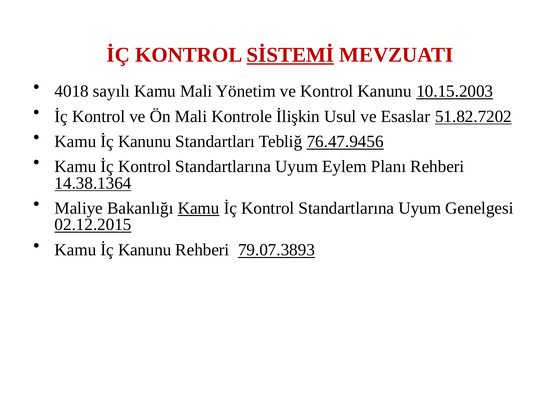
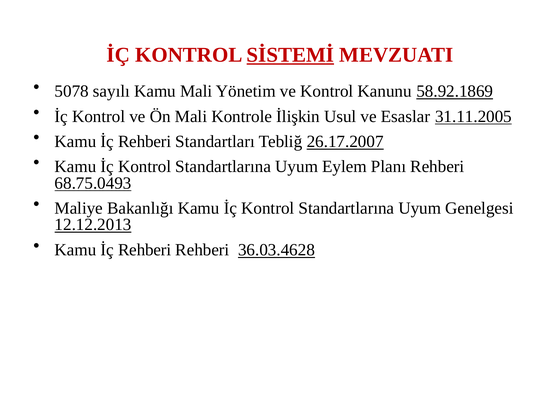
4018: 4018 -> 5078
10.15.2003: 10.15.2003 -> 58.92.1869
51.82.7202: 51.82.7202 -> 31.11.2005
Kanunu at (145, 142): Kanunu -> Rehberi
76.47.9456: 76.47.9456 -> 26.17.2007
14.38.1364: 14.38.1364 -> 68.75.0493
Kamu at (199, 208) underline: present -> none
02.12.2015: 02.12.2015 -> 12.12.2013
Kanunu at (145, 250): Kanunu -> Rehberi
79.07.3893: 79.07.3893 -> 36.03.4628
